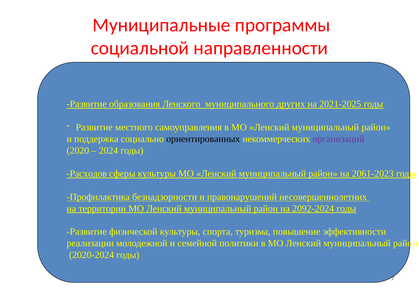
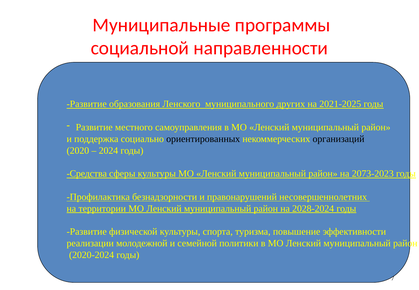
организаций colour: purple -> black
Расходов: Расходов -> Средства
2061-2023: 2061-2023 -> 2073-2023
2092-2024: 2092-2024 -> 2028-2024
